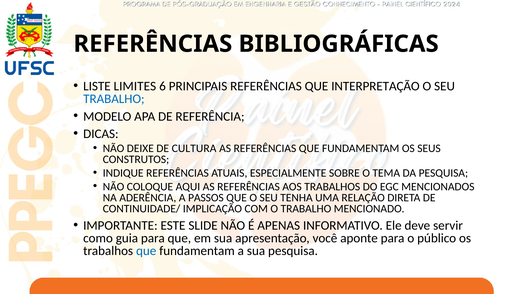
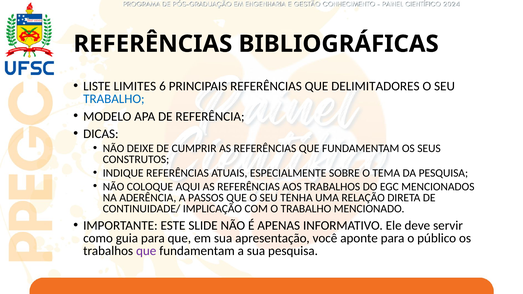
INTERPRETAÇÃO: INTERPRETAÇÃO -> DELIMITADORES
CULTURA: CULTURA -> CUMPRIR
que at (146, 251) colour: blue -> purple
